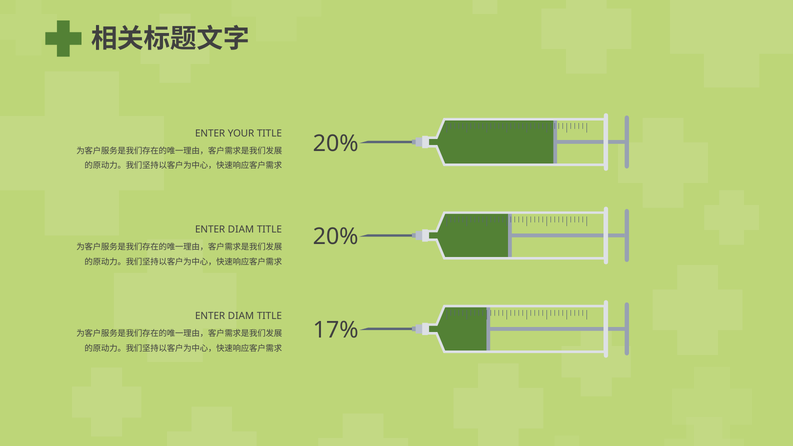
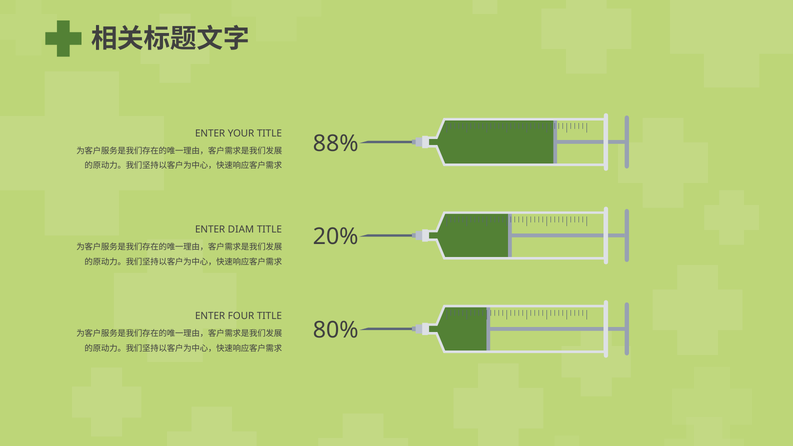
20% at (336, 143): 20% -> 88%
DIAM at (241, 316): DIAM -> FOUR
17%: 17% -> 80%
